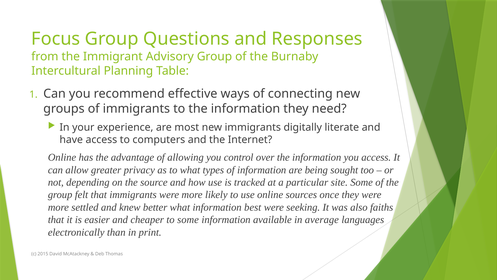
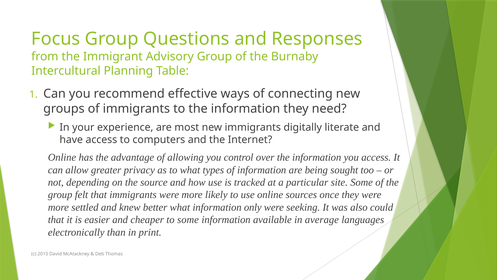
best: best -> only
faiths: faiths -> could
